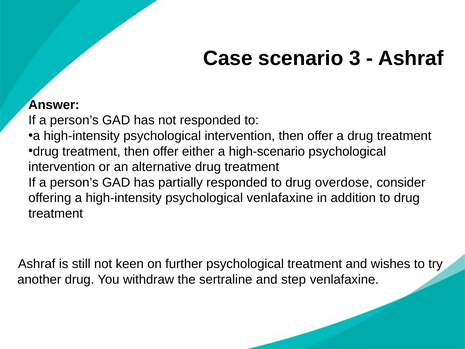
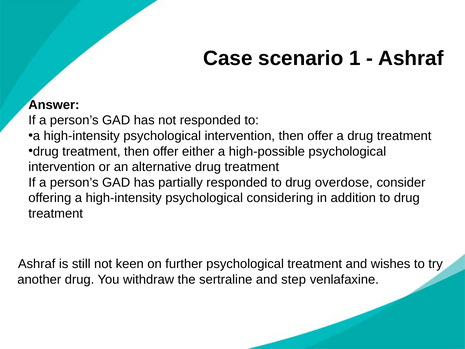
3: 3 -> 1
high-scenario: high-scenario -> high-possible
psychological venlafaxine: venlafaxine -> considering
